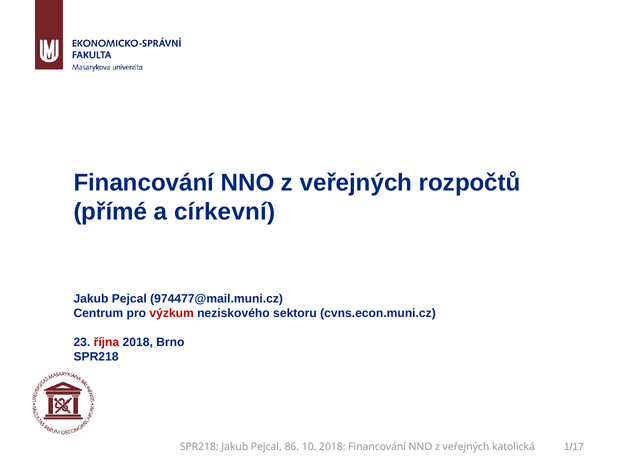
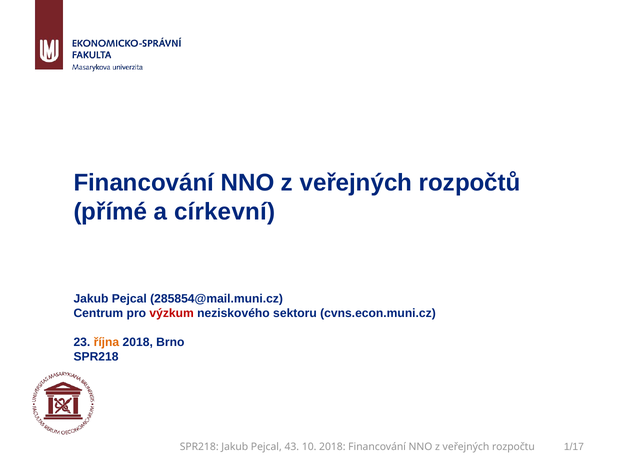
974477@mail.muni.cz: 974477@mail.muni.cz -> 285854@mail.muni.cz
října colour: red -> orange
86: 86 -> 43
katolická: katolická -> rozpočtu
